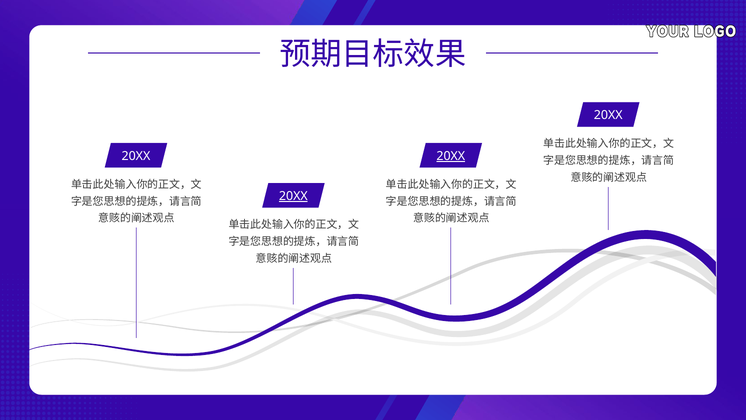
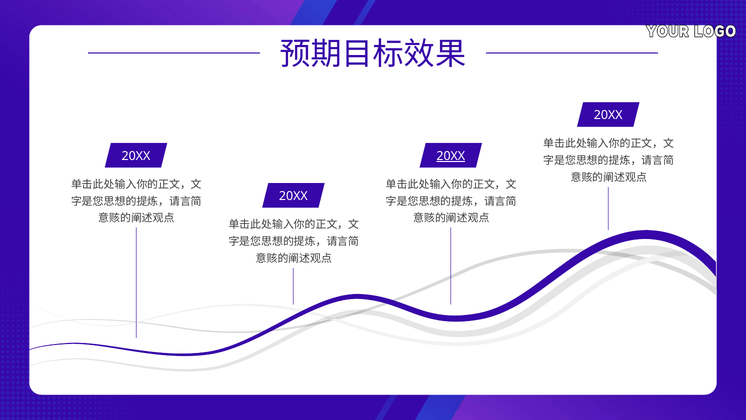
20XX at (293, 196) underline: present -> none
